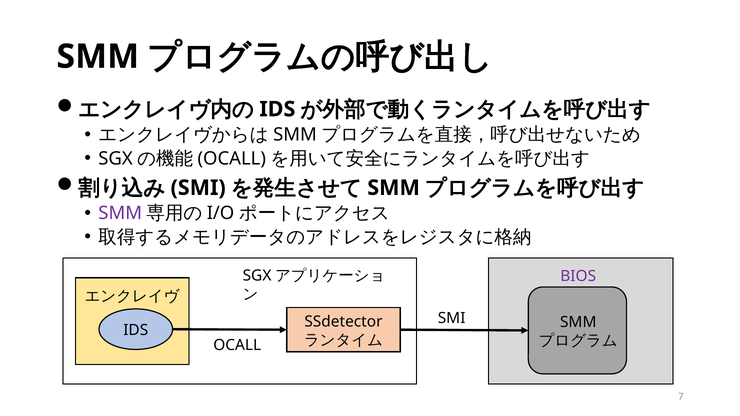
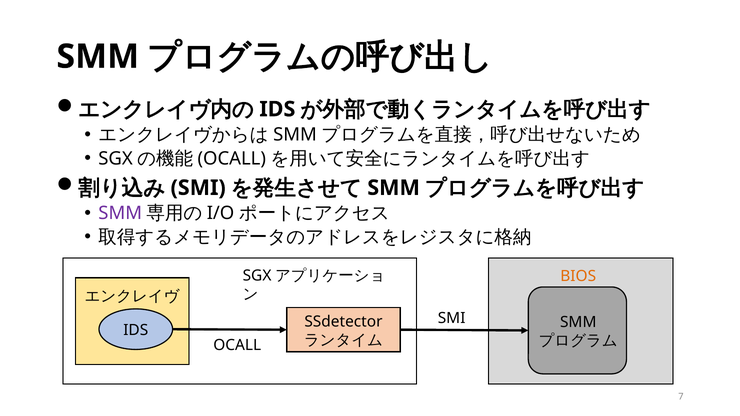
BIOS colour: purple -> orange
